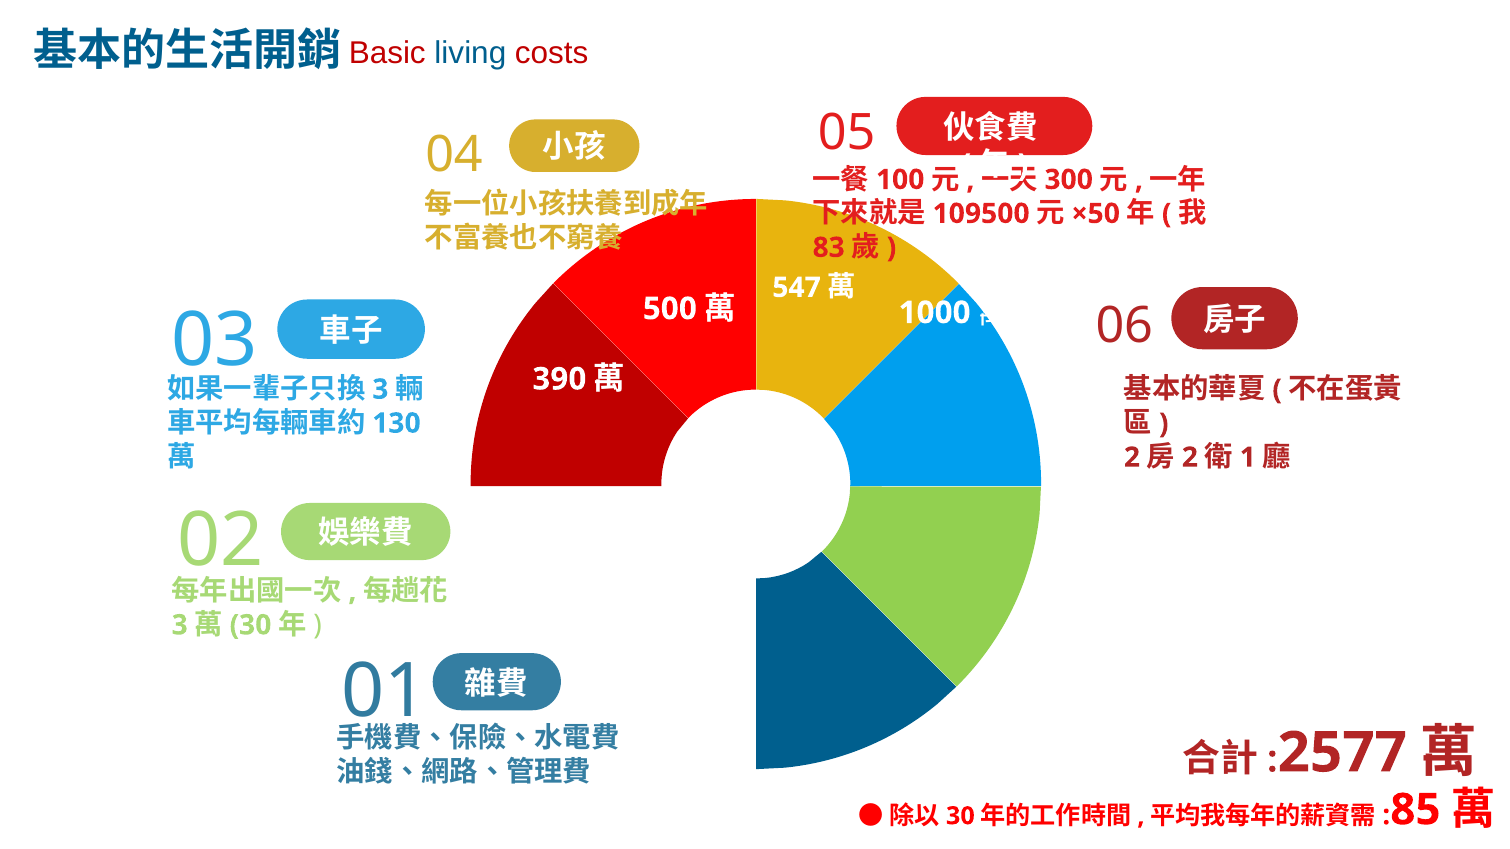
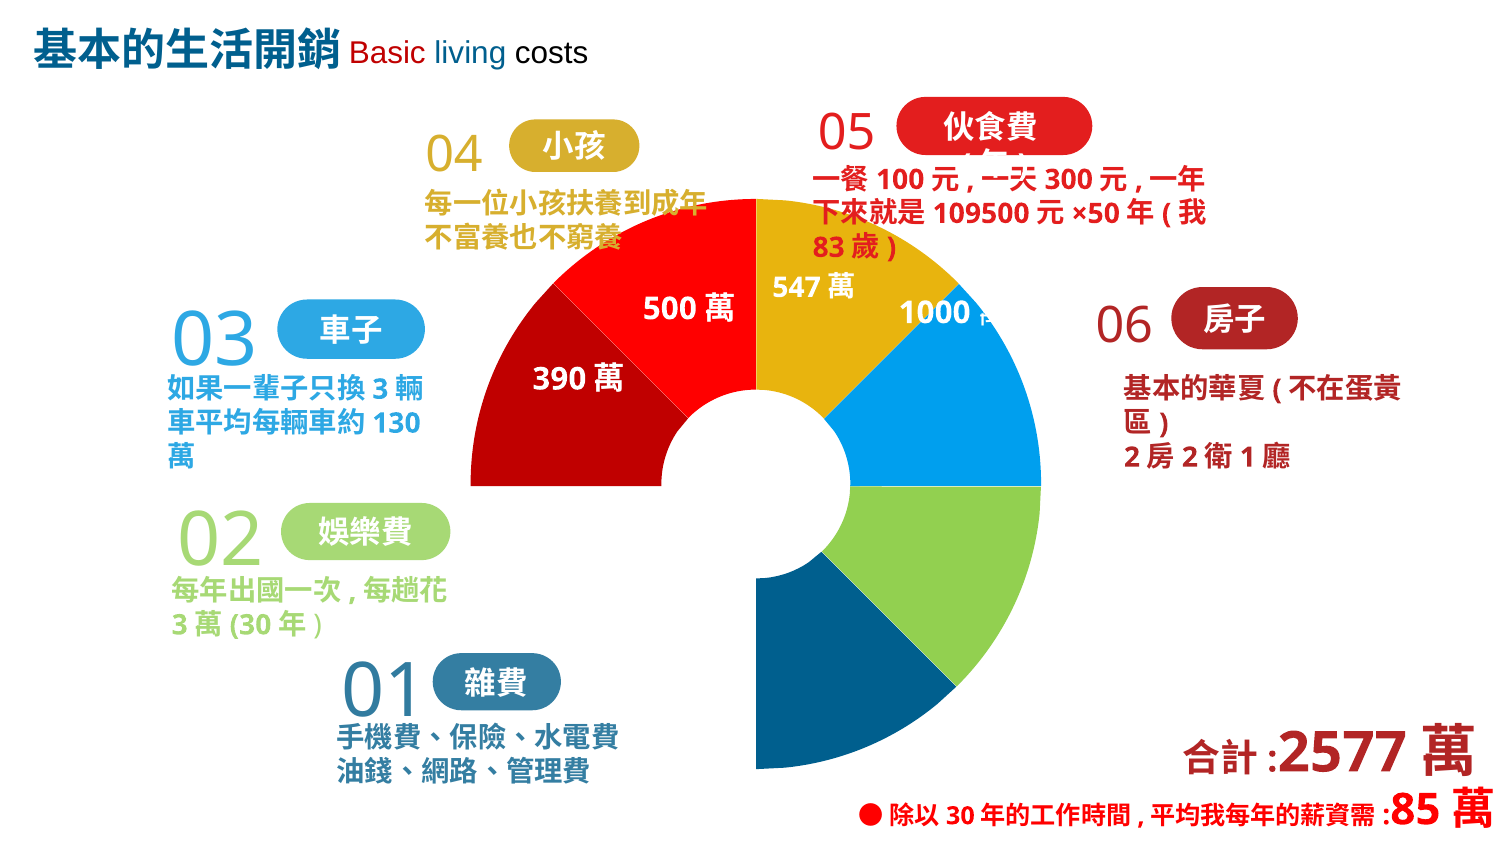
costs colour: red -> black
